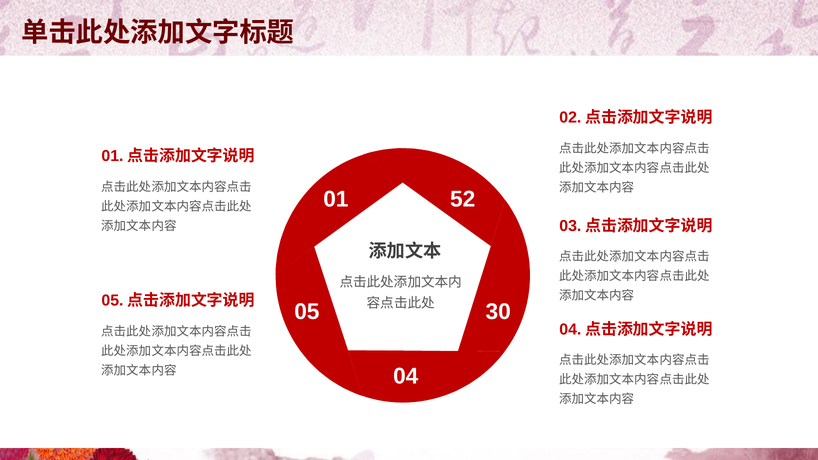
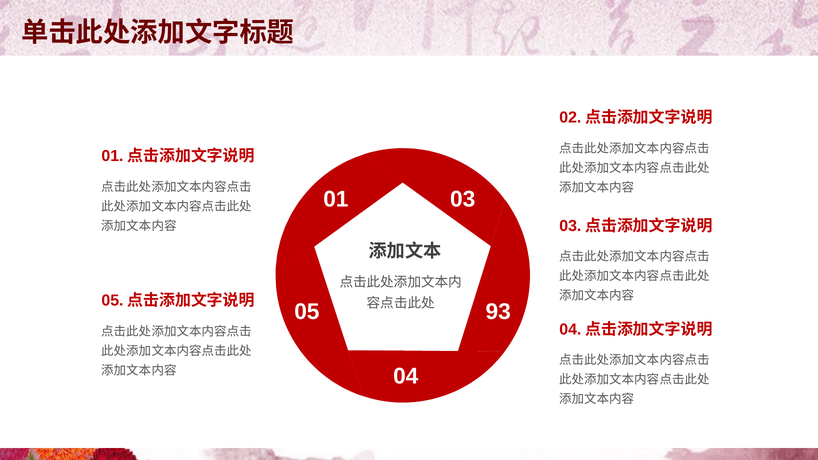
52: 52 -> 03
30: 30 -> 93
